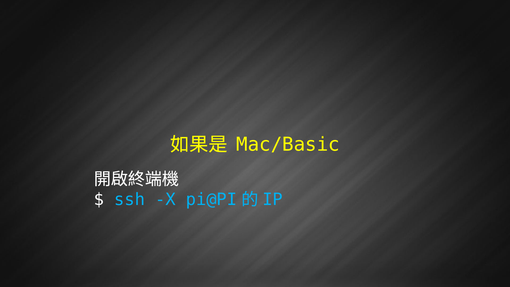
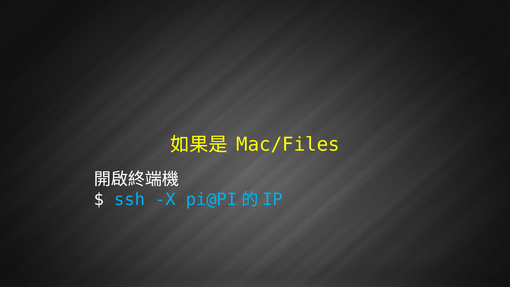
Mac/Basic: Mac/Basic -> Mac/Files
